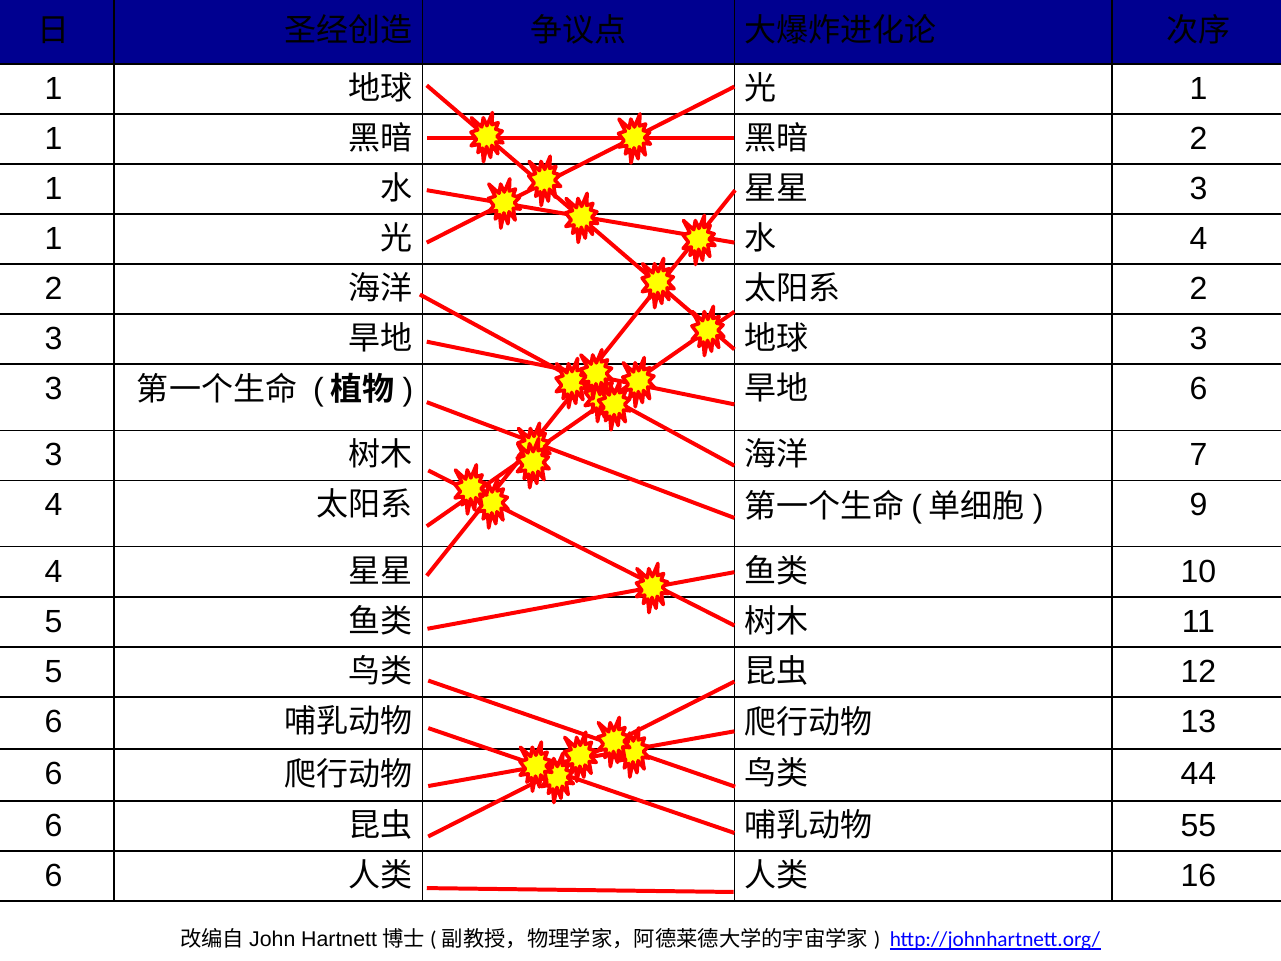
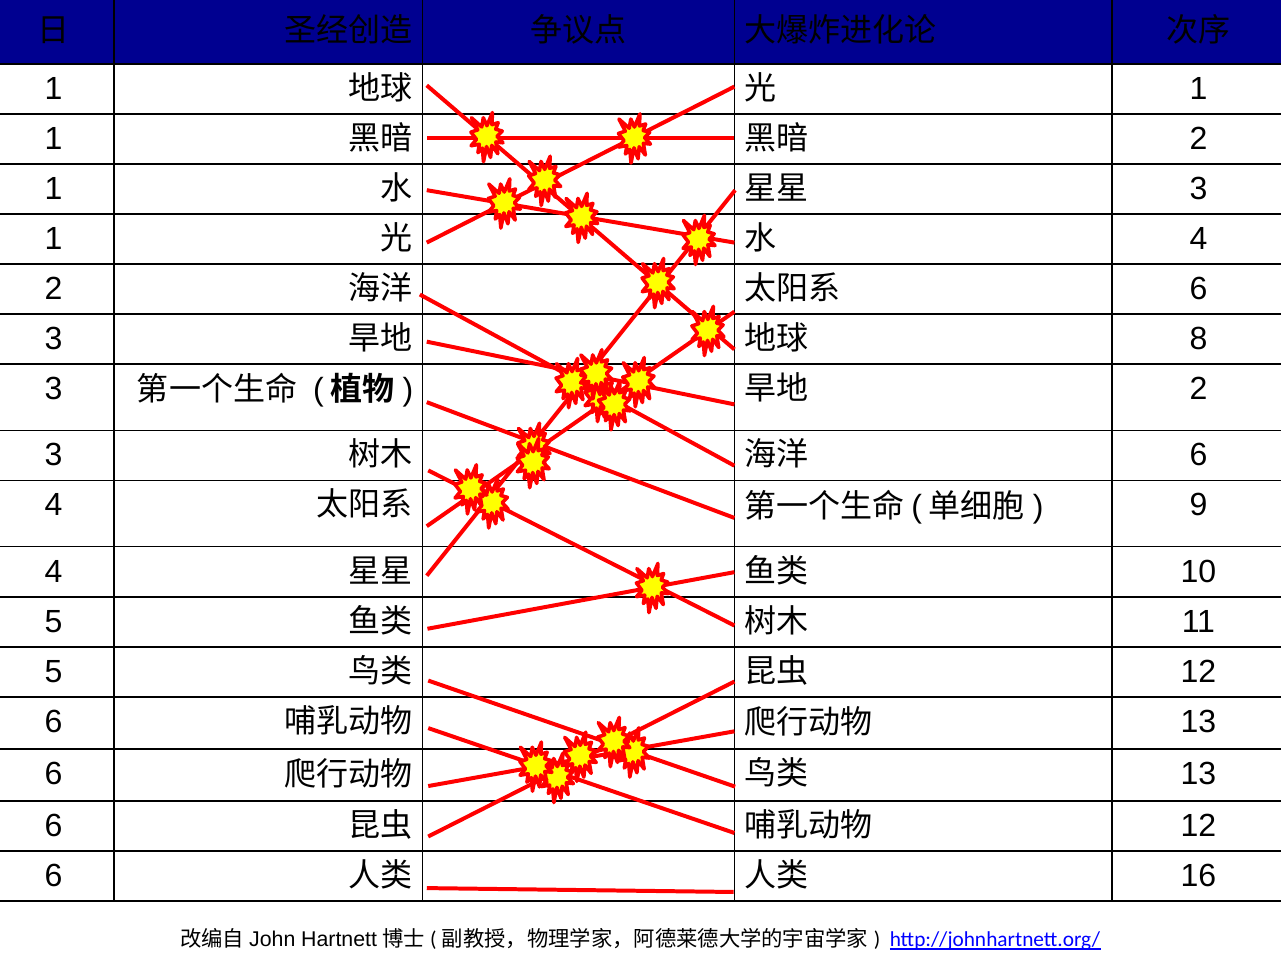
2 at (1198, 289): 2 -> 6
3 at (1198, 339): 3 -> 8
6 at (1198, 389): 6 -> 2
7 at (1198, 455): 7 -> 6
44 at (1198, 774): 44 -> 13
55 at (1198, 825): 55 -> 12
